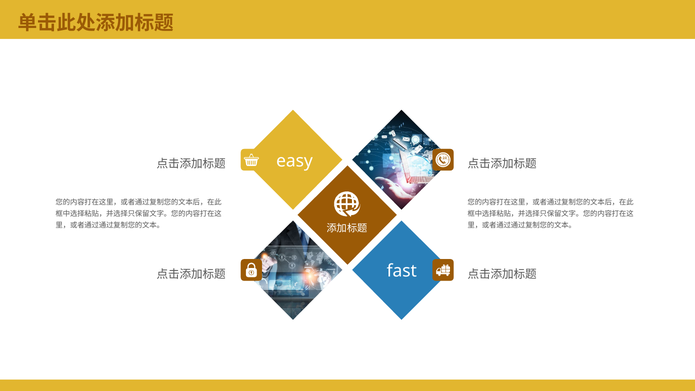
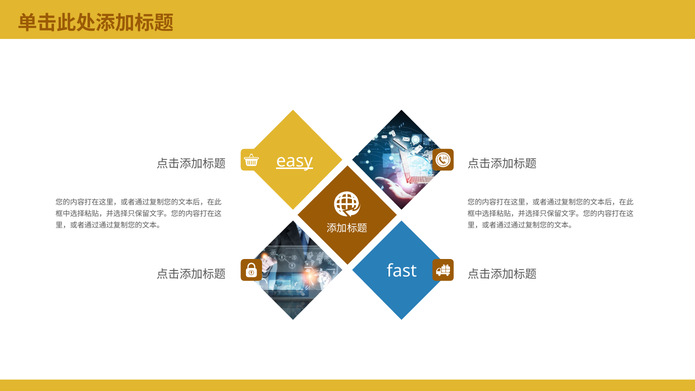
easy underline: none -> present
